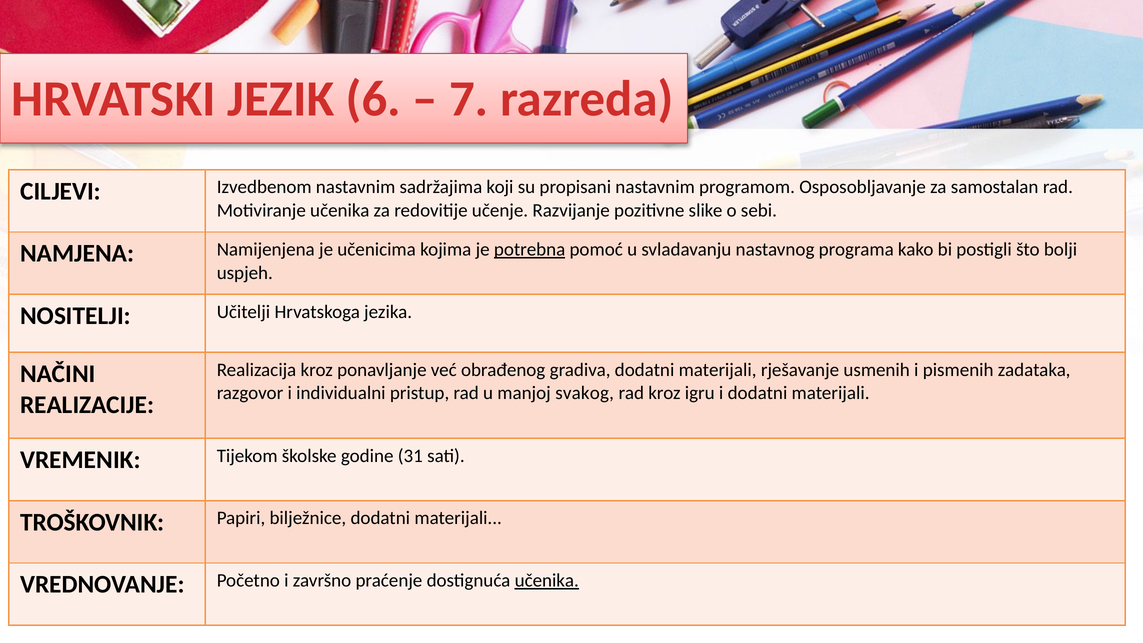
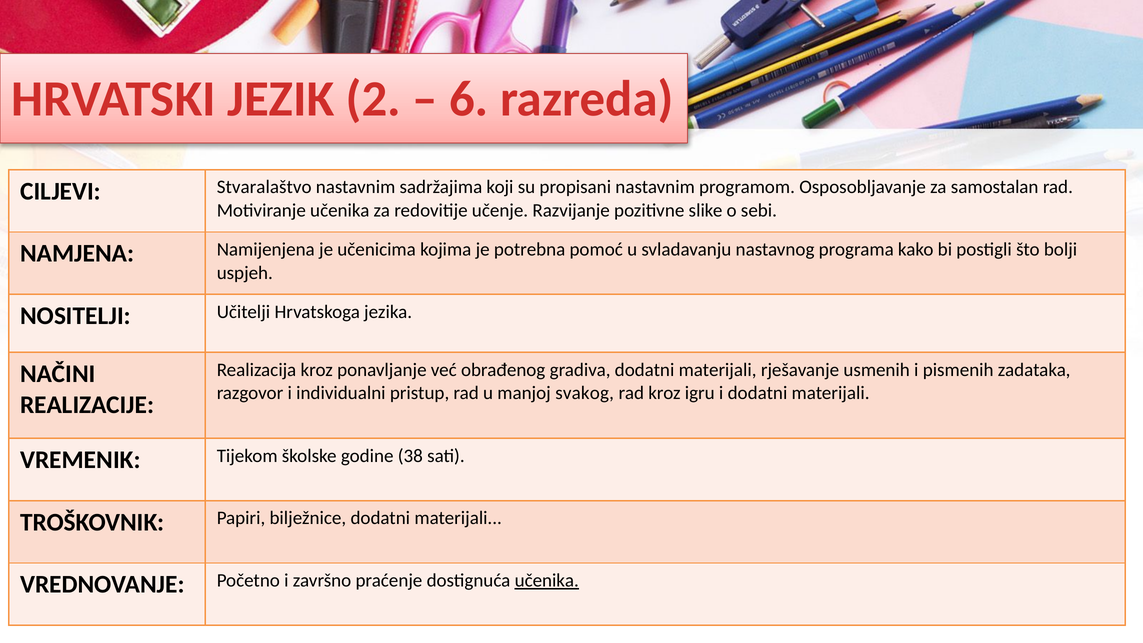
6: 6 -> 2
7: 7 -> 6
Izvedbenom: Izvedbenom -> Stvaralaštvo
potrebna underline: present -> none
31: 31 -> 38
